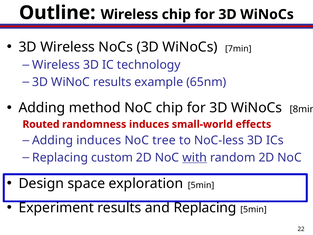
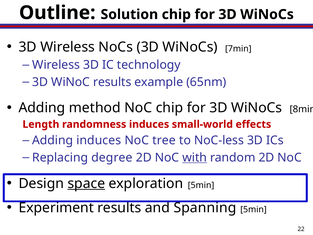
Outline Wireless: Wireless -> Solution
Routed: Routed -> Length
custom: custom -> degree
space underline: none -> present
and Replacing: Replacing -> Spanning
